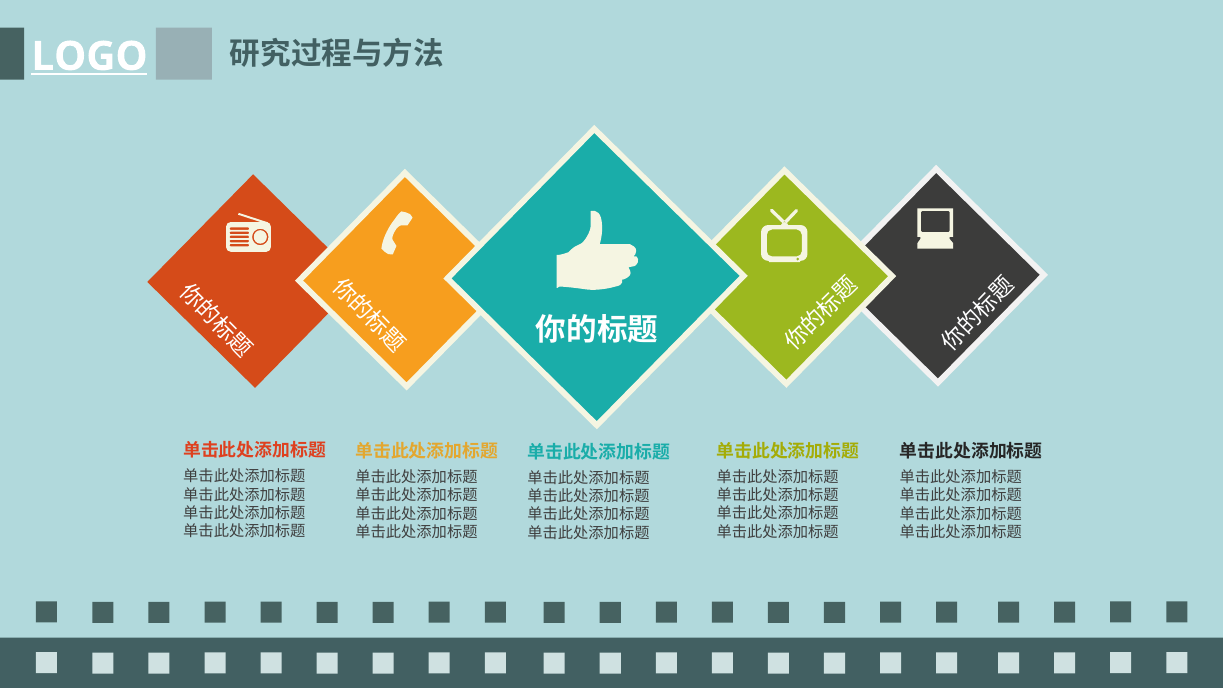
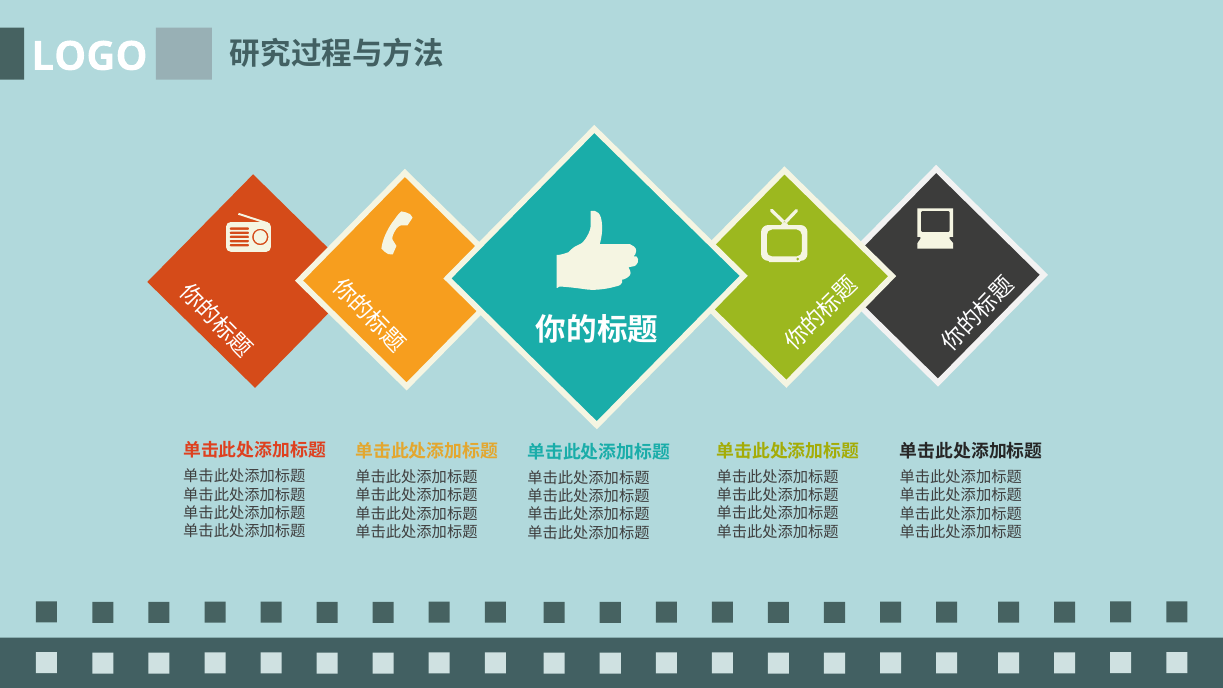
LOGO underline: present -> none
